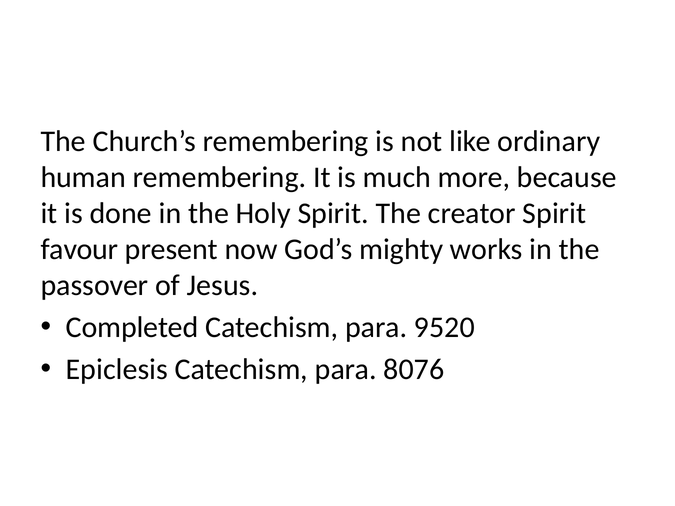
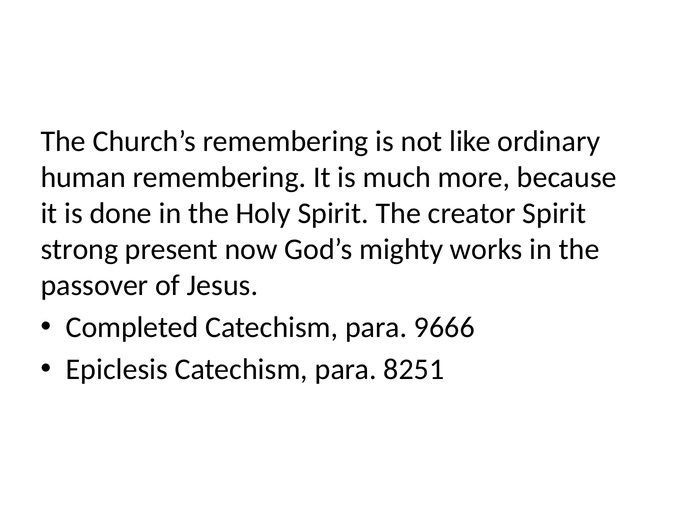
favour: favour -> strong
9520: 9520 -> 9666
8076: 8076 -> 8251
